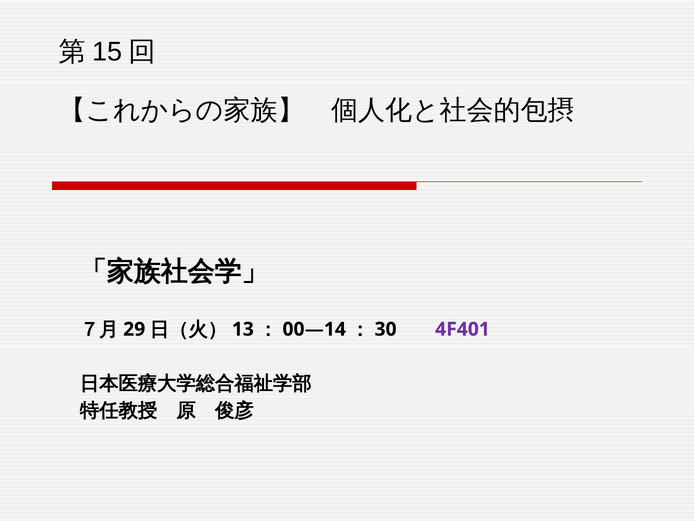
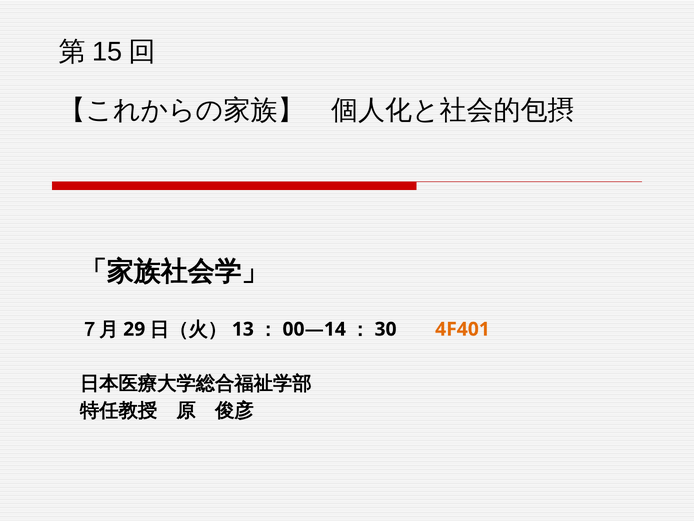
4F401 colour: purple -> orange
